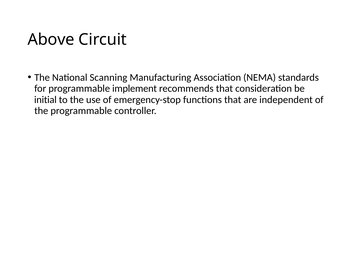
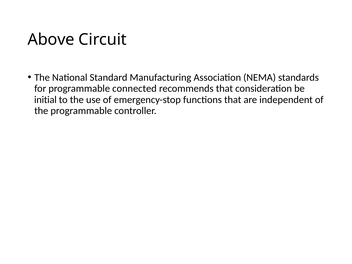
Scanning: Scanning -> Standard
implement: implement -> connected
